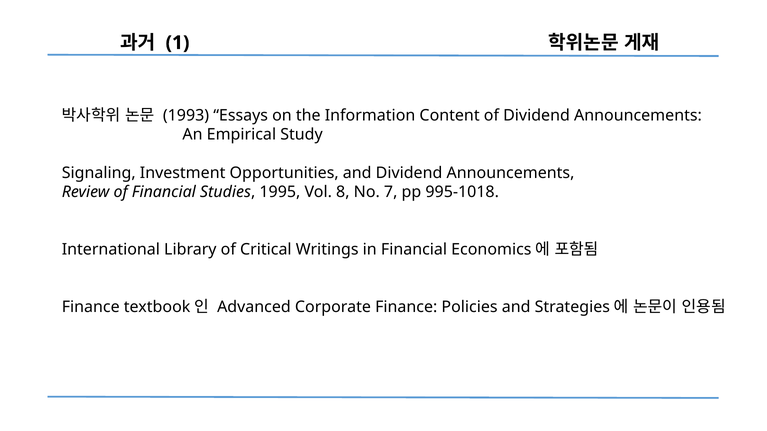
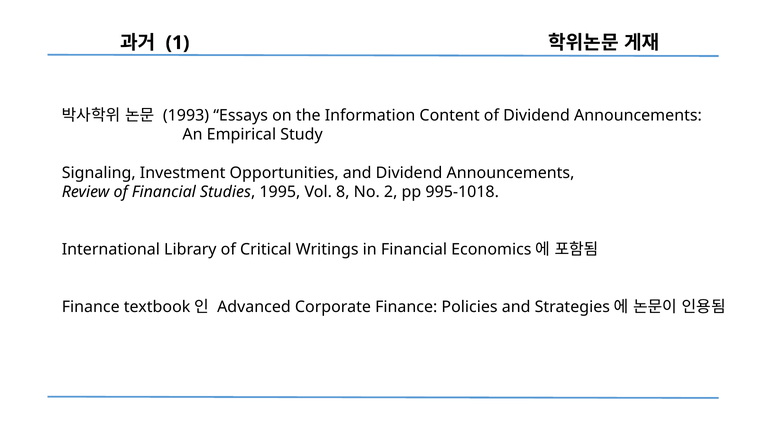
7: 7 -> 2
